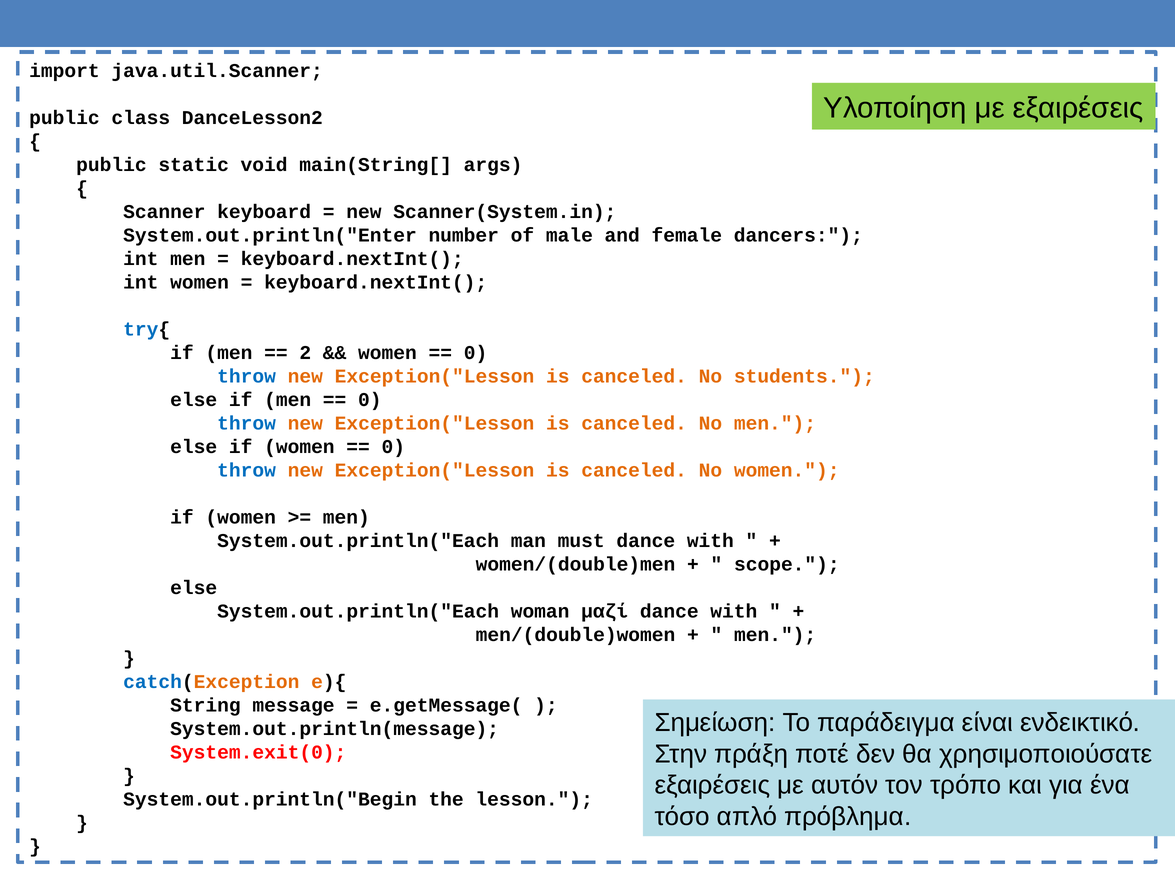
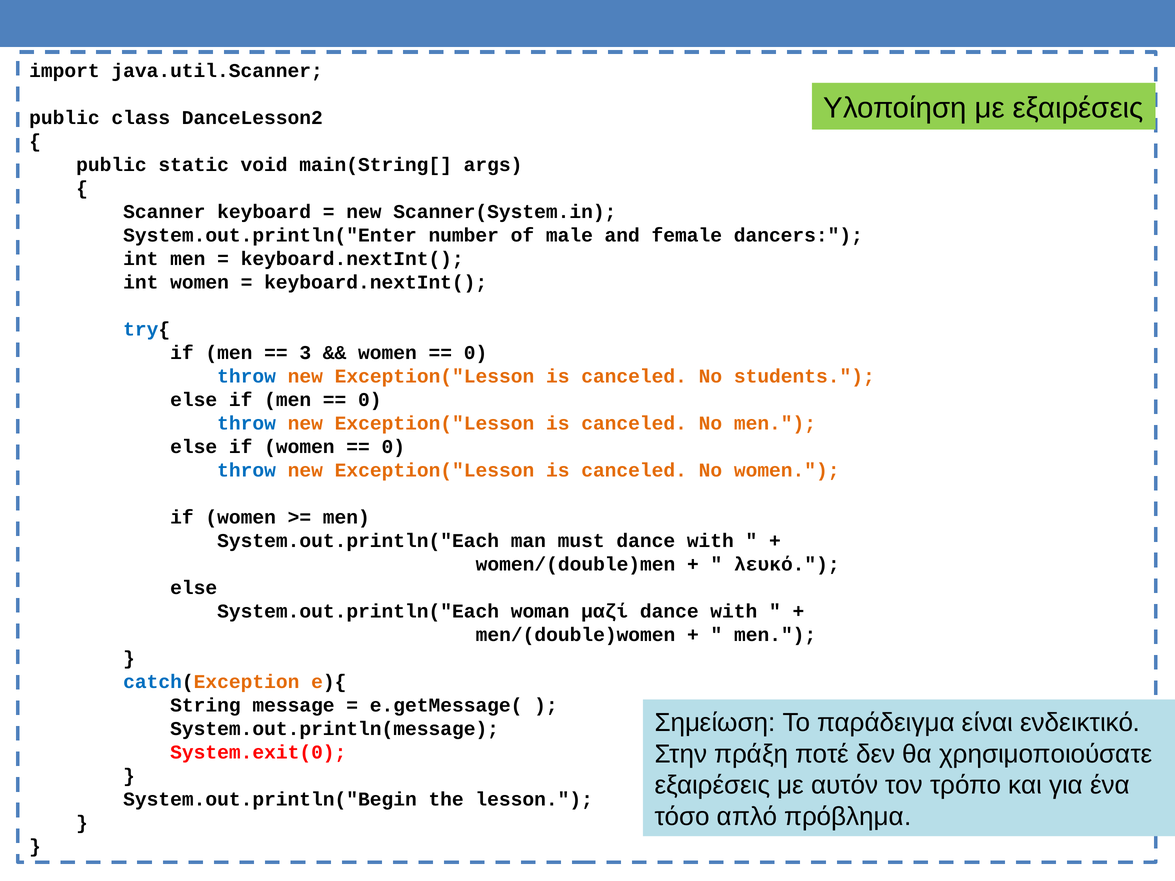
2: 2 -> 3
scope: scope -> λευκό
